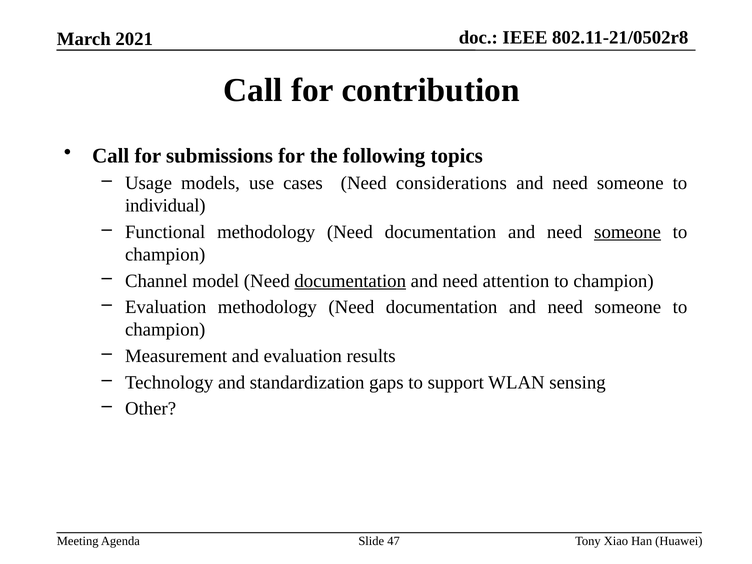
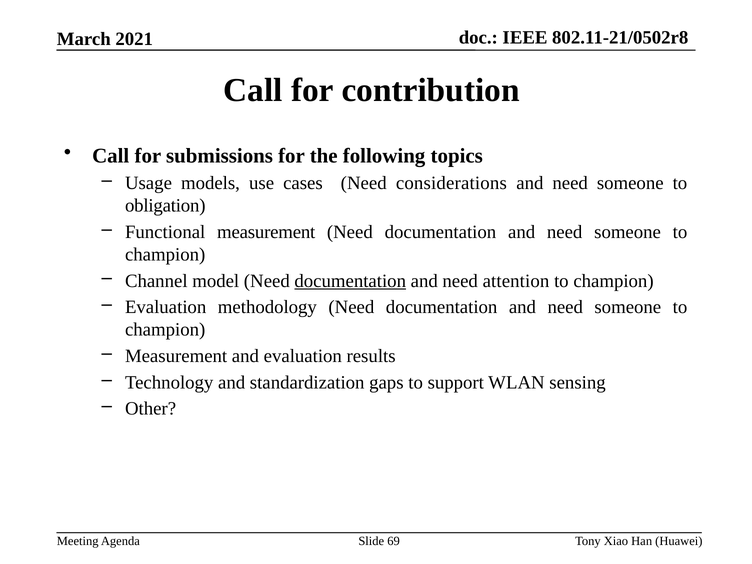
individual: individual -> obligation
Functional methodology: methodology -> measurement
someone at (628, 232) underline: present -> none
47: 47 -> 69
